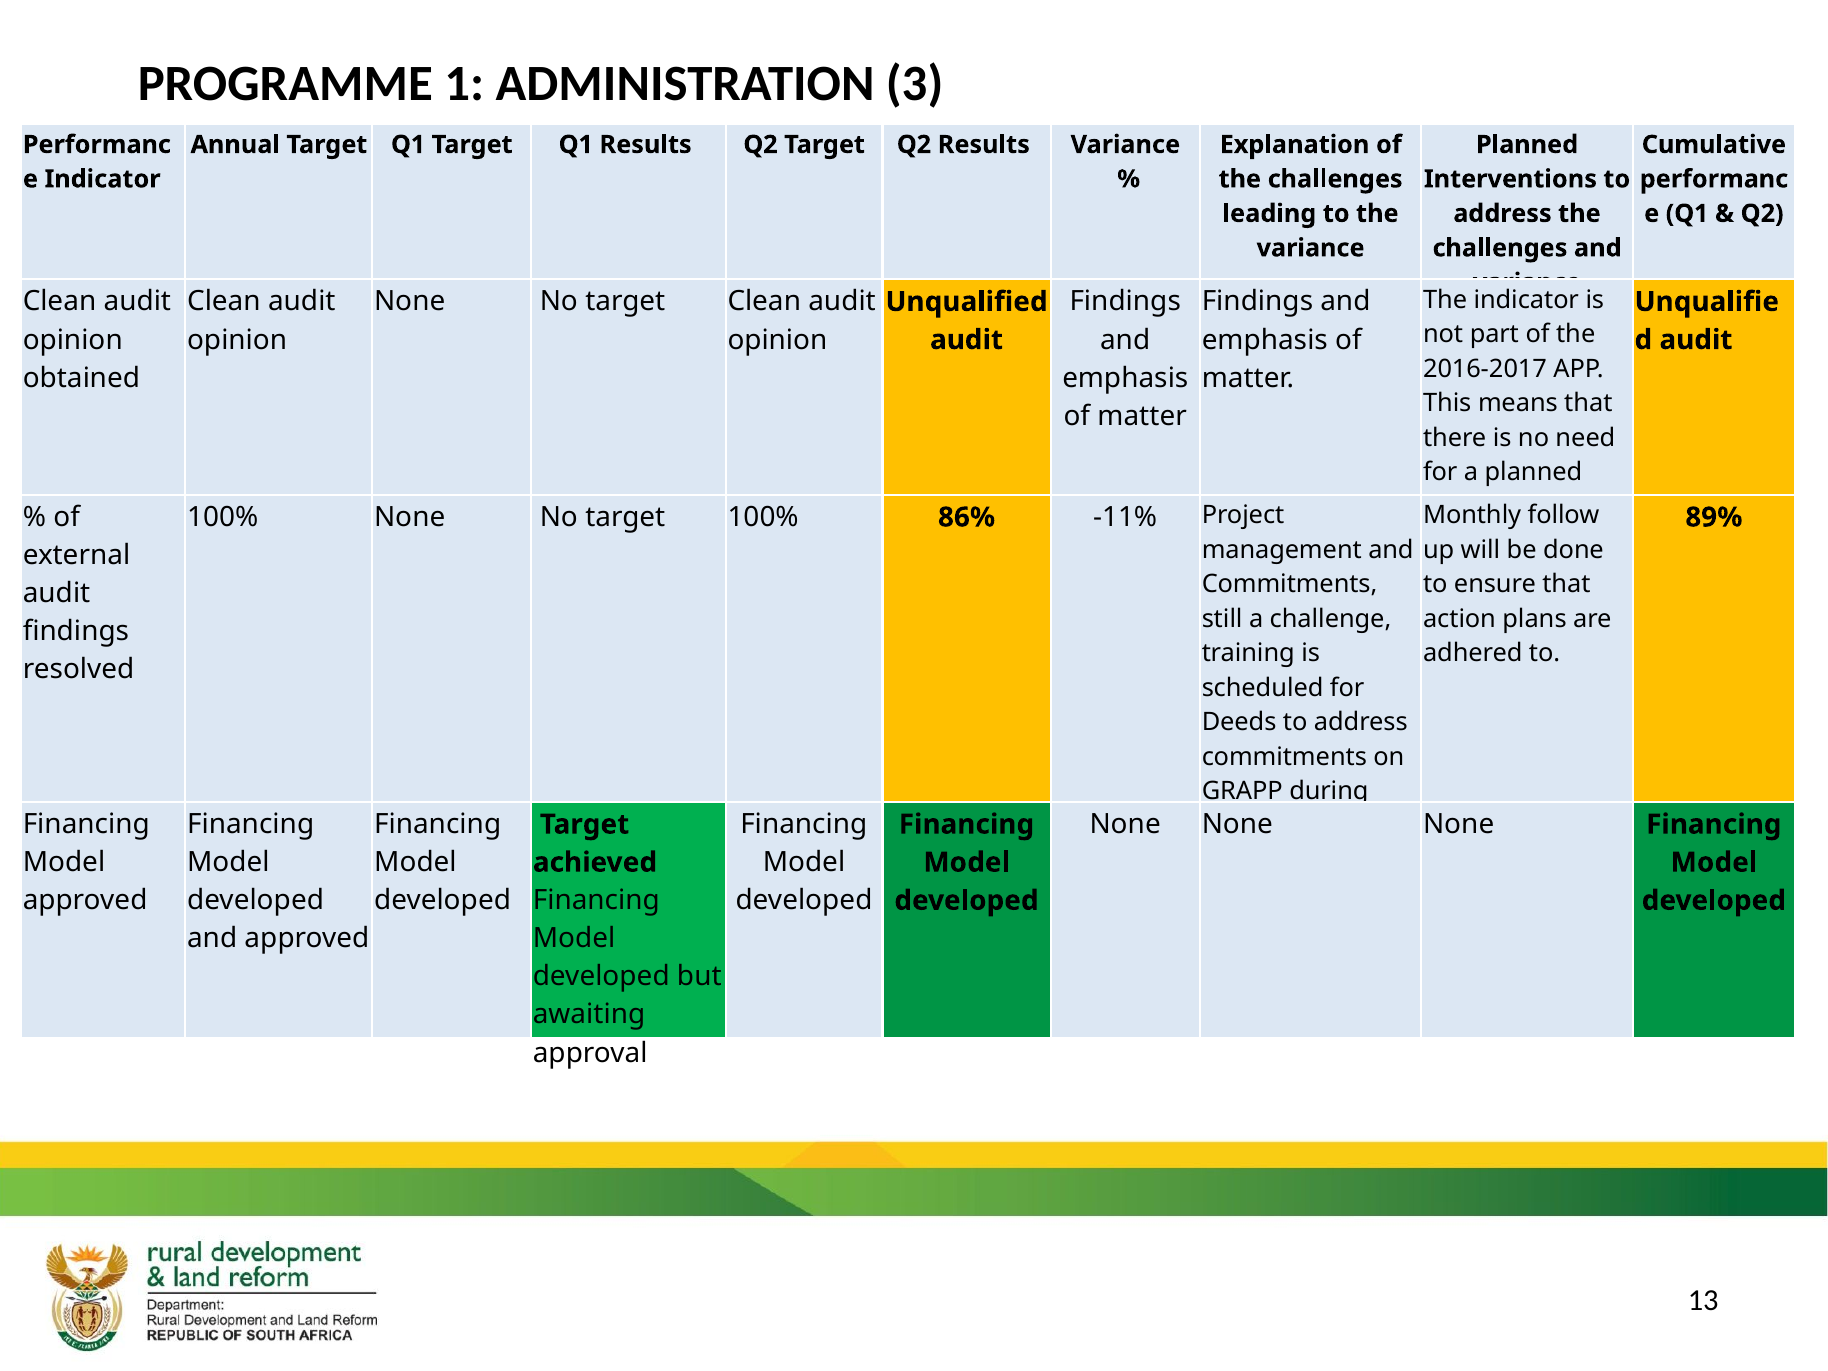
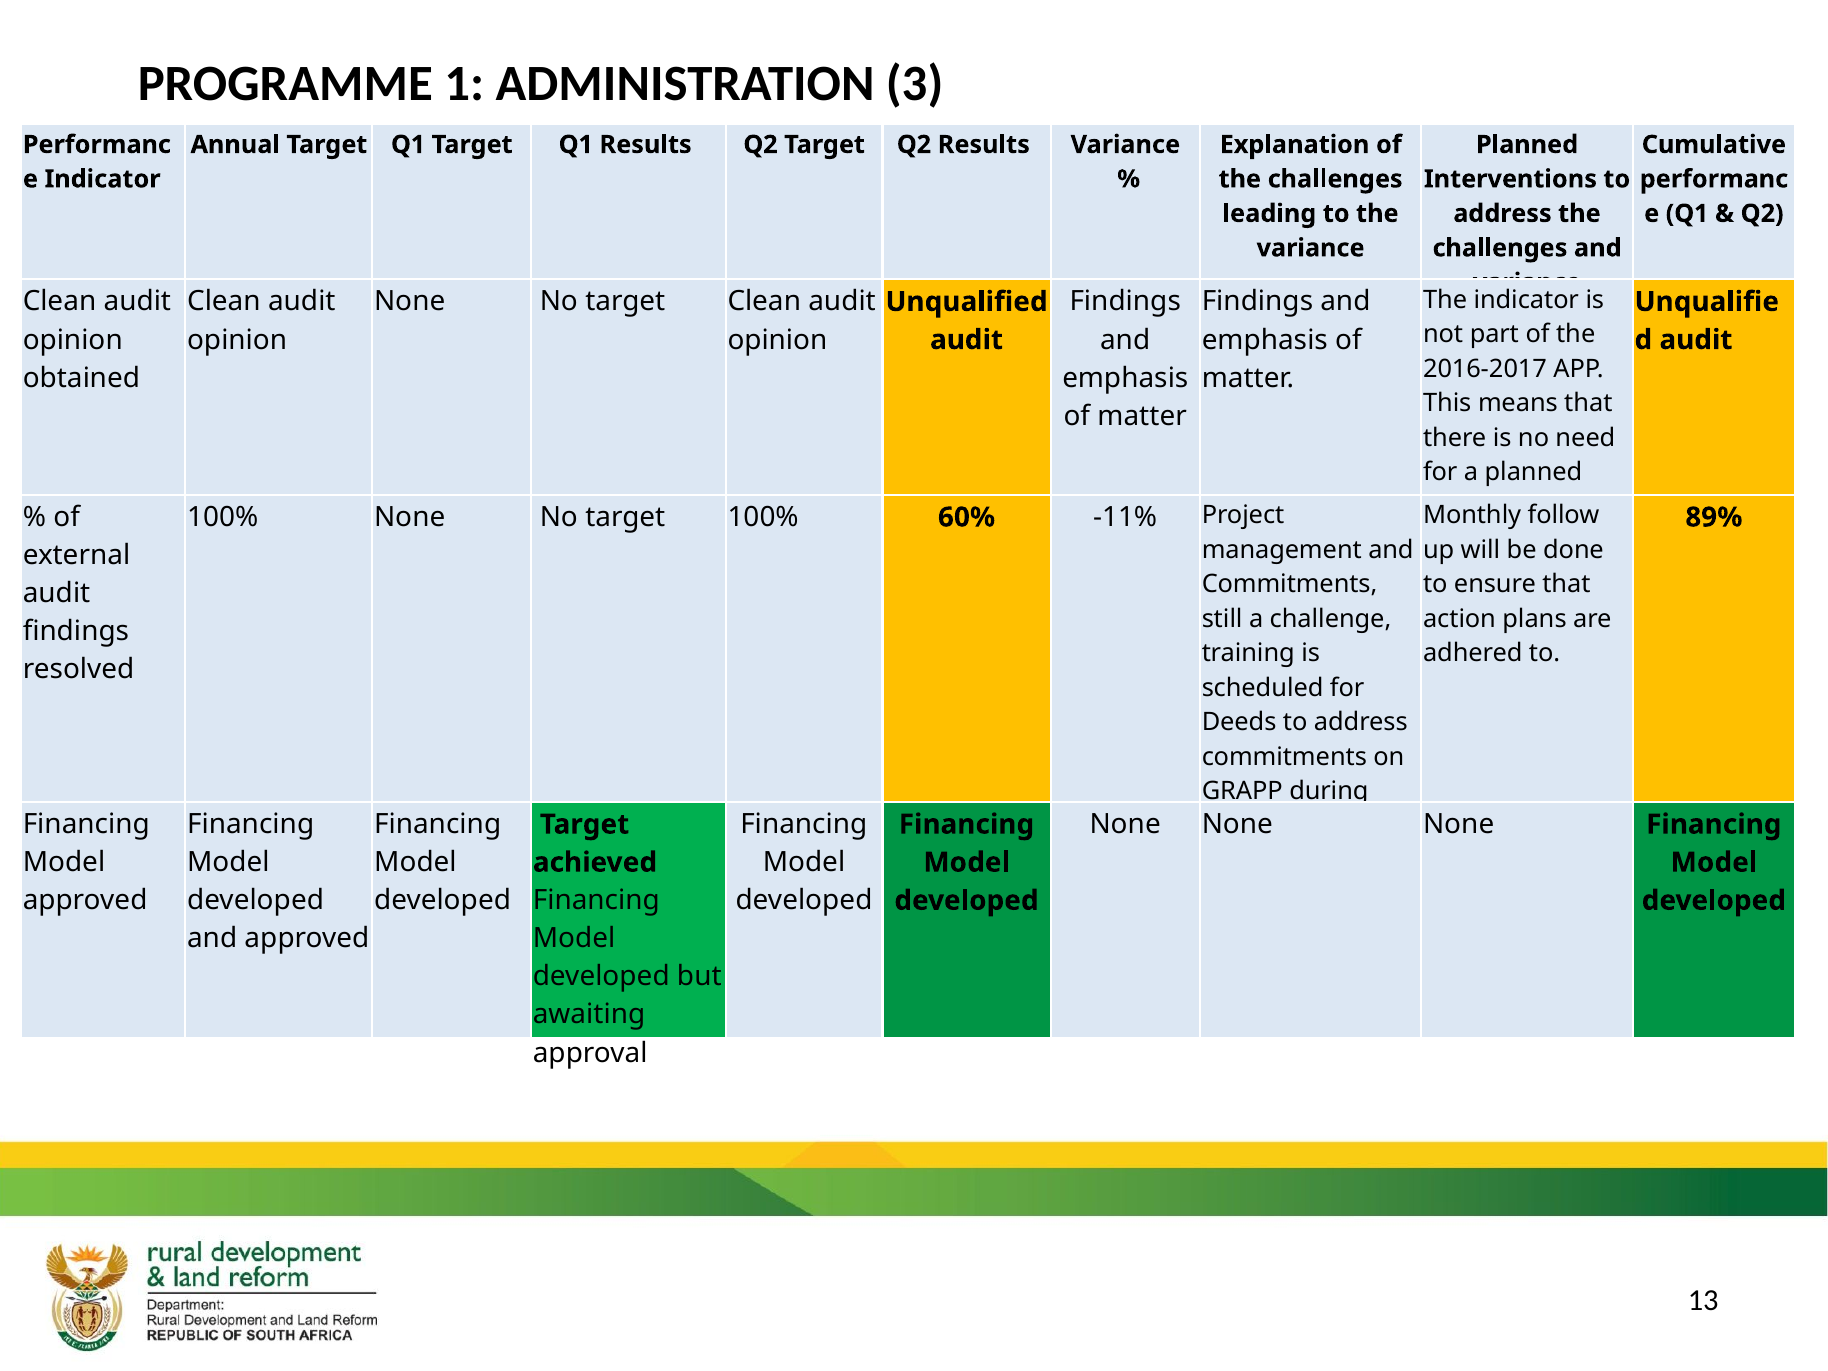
86%: 86% -> 60%
